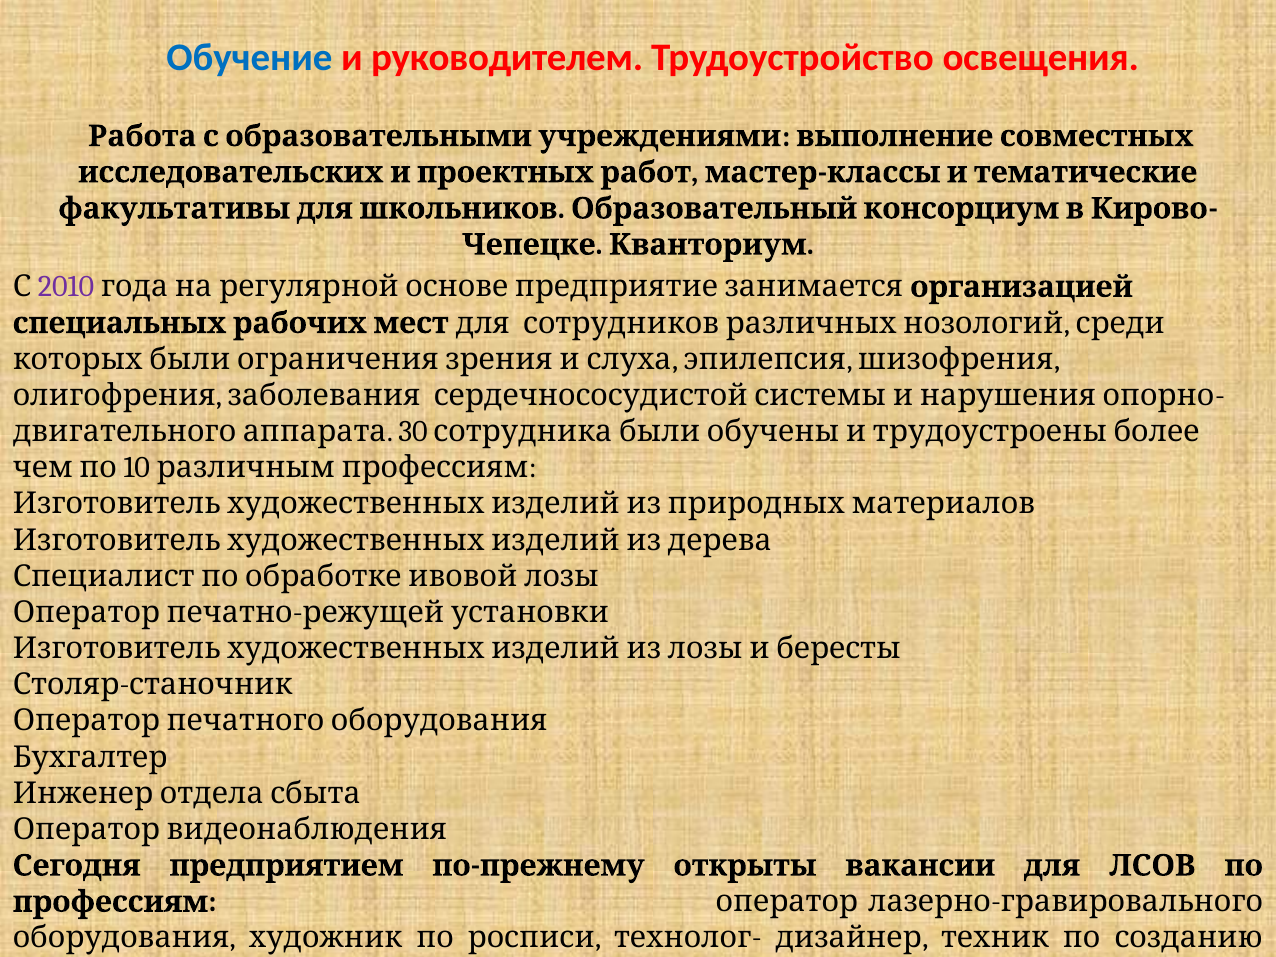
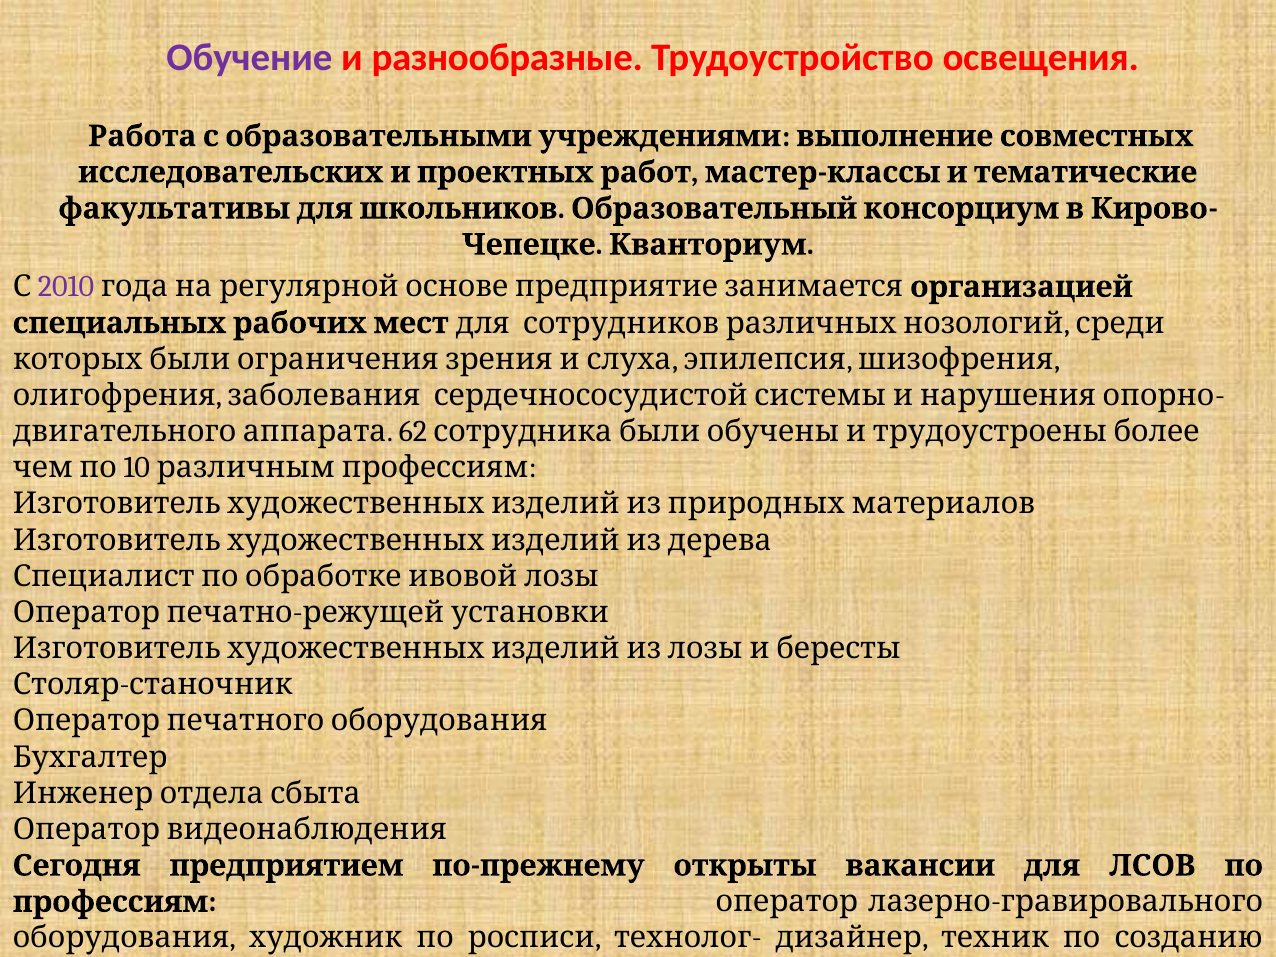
Обучение colour: blue -> purple
руководителем: руководителем -> разнообразные
30: 30 -> 62
